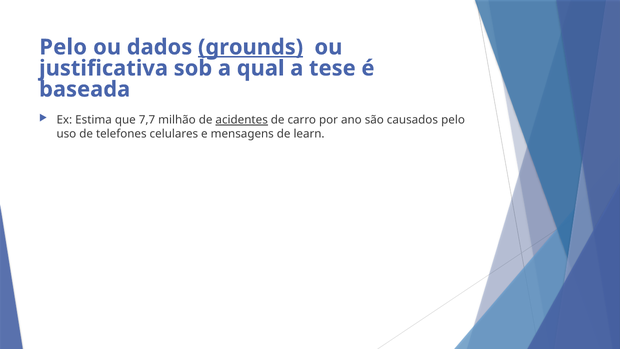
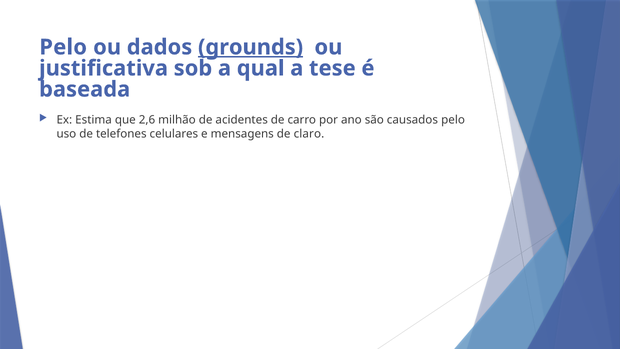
7,7: 7,7 -> 2,6
acidentes underline: present -> none
learn: learn -> claro
